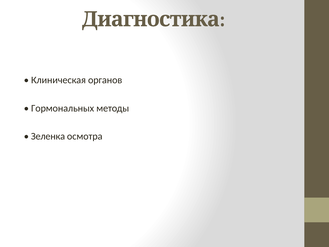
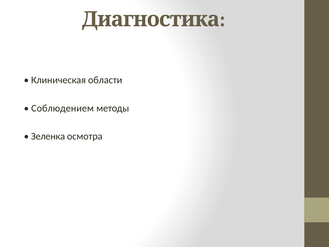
органов: органов -> области
Гормональных: Гормональных -> Соблюдением
